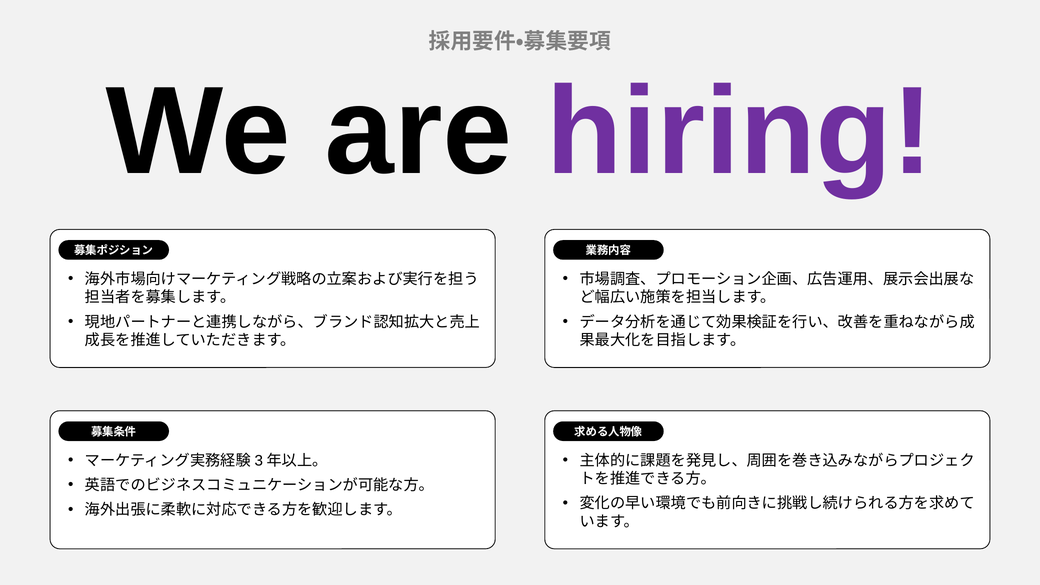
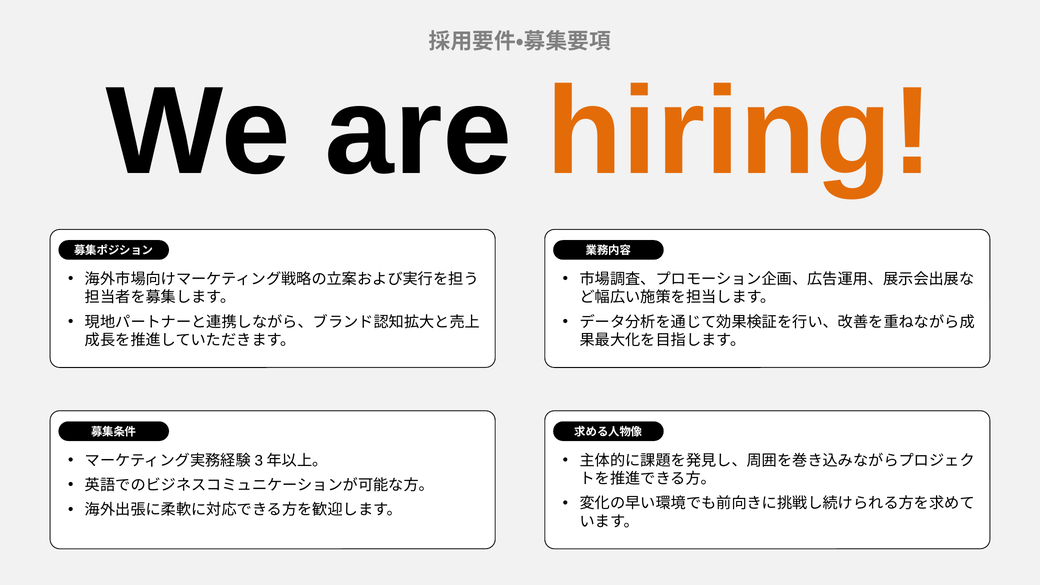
hiring colour: purple -> orange
